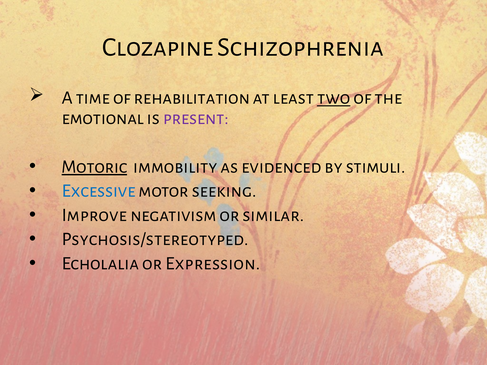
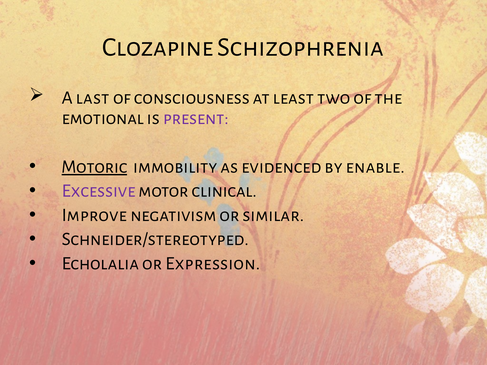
time: time -> last
rehabilitation: rehabilitation -> consciousness
two underline: present -> none
stimuli: stimuli -> enable
Excessive colour: blue -> purple
seeking: seeking -> clinical
Psychosis/stereotyped: Psychosis/stereotyped -> Schneider/stereotyped
